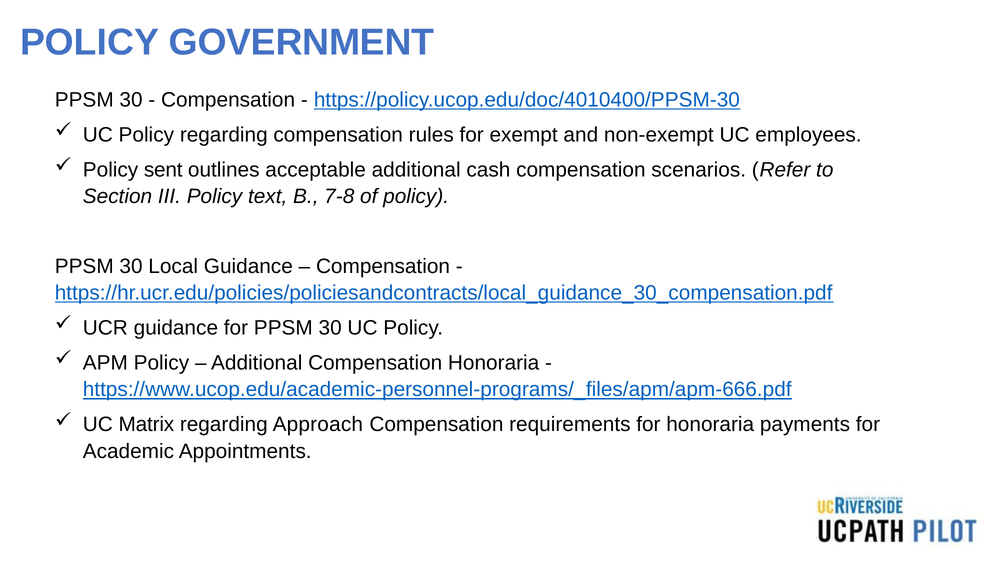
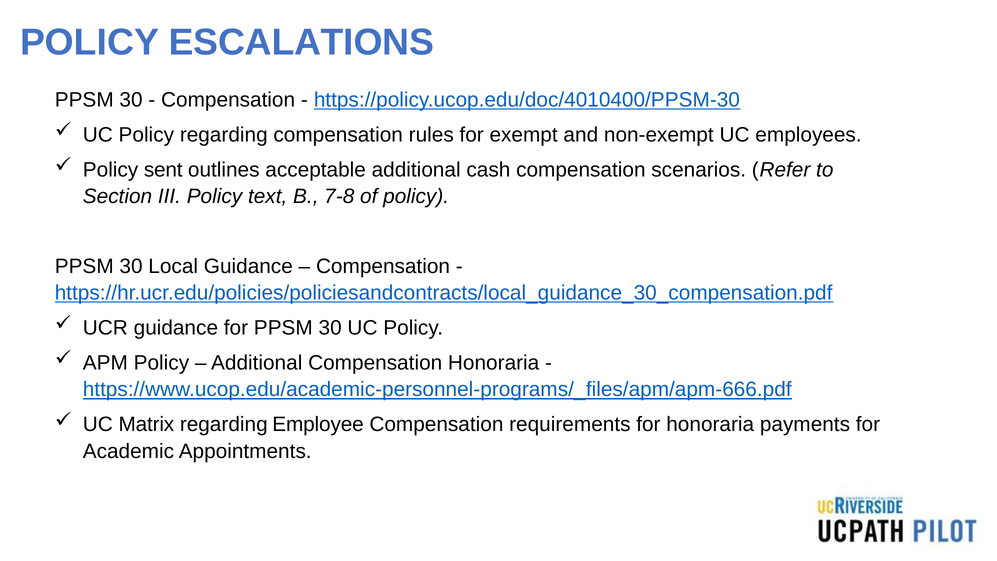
GOVERNMENT: GOVERNMENT -> ESCALATIONS
Approach: Approach -> Employee
